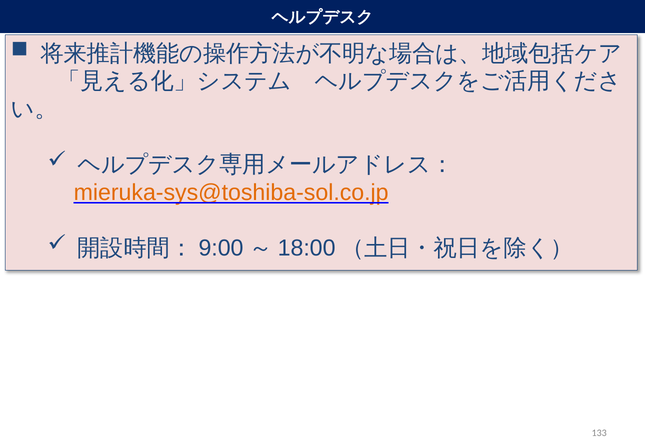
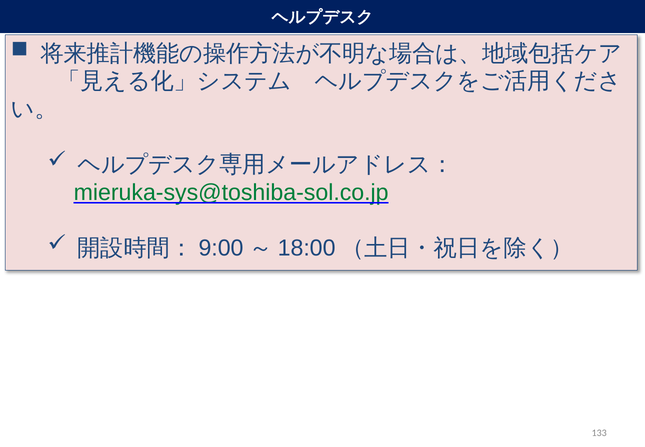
mieruka-sys@toshiba-sol.co.jp colour: orange -> green
